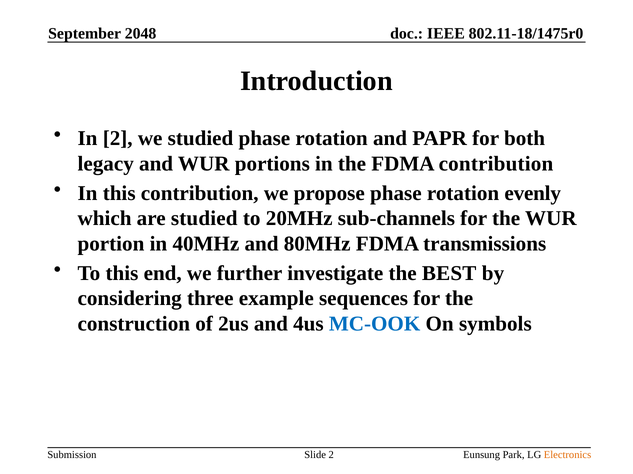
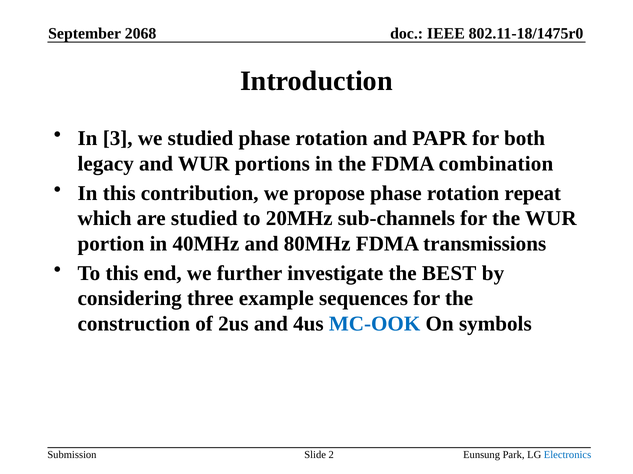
2048: 2048 -> 2068
In 2: 2 -> 3
FDMA contribution: contribution -> combination
evenly: evenly -> repeat
Electronics colour: orange -> blue
